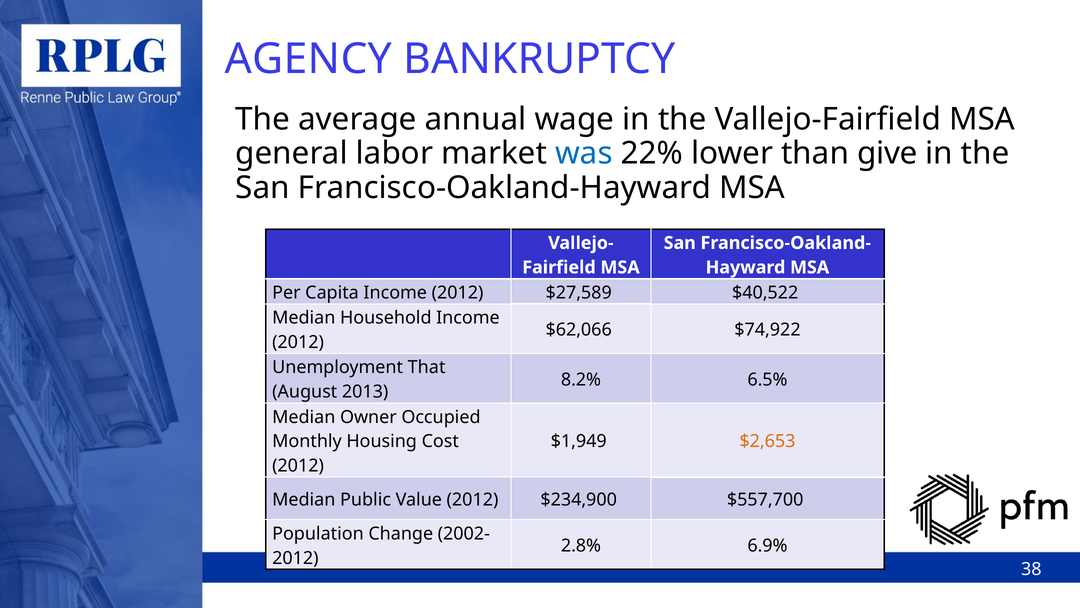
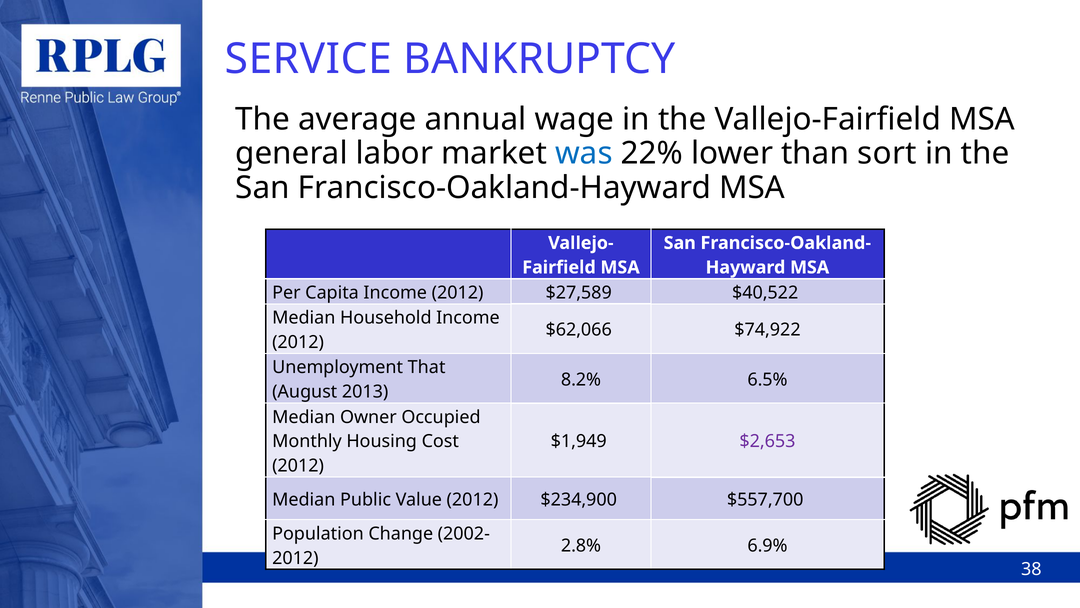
AGENCY: AGENCY -> SERVICE
give: give -> sort
$2,653 colour: orange -> purple
